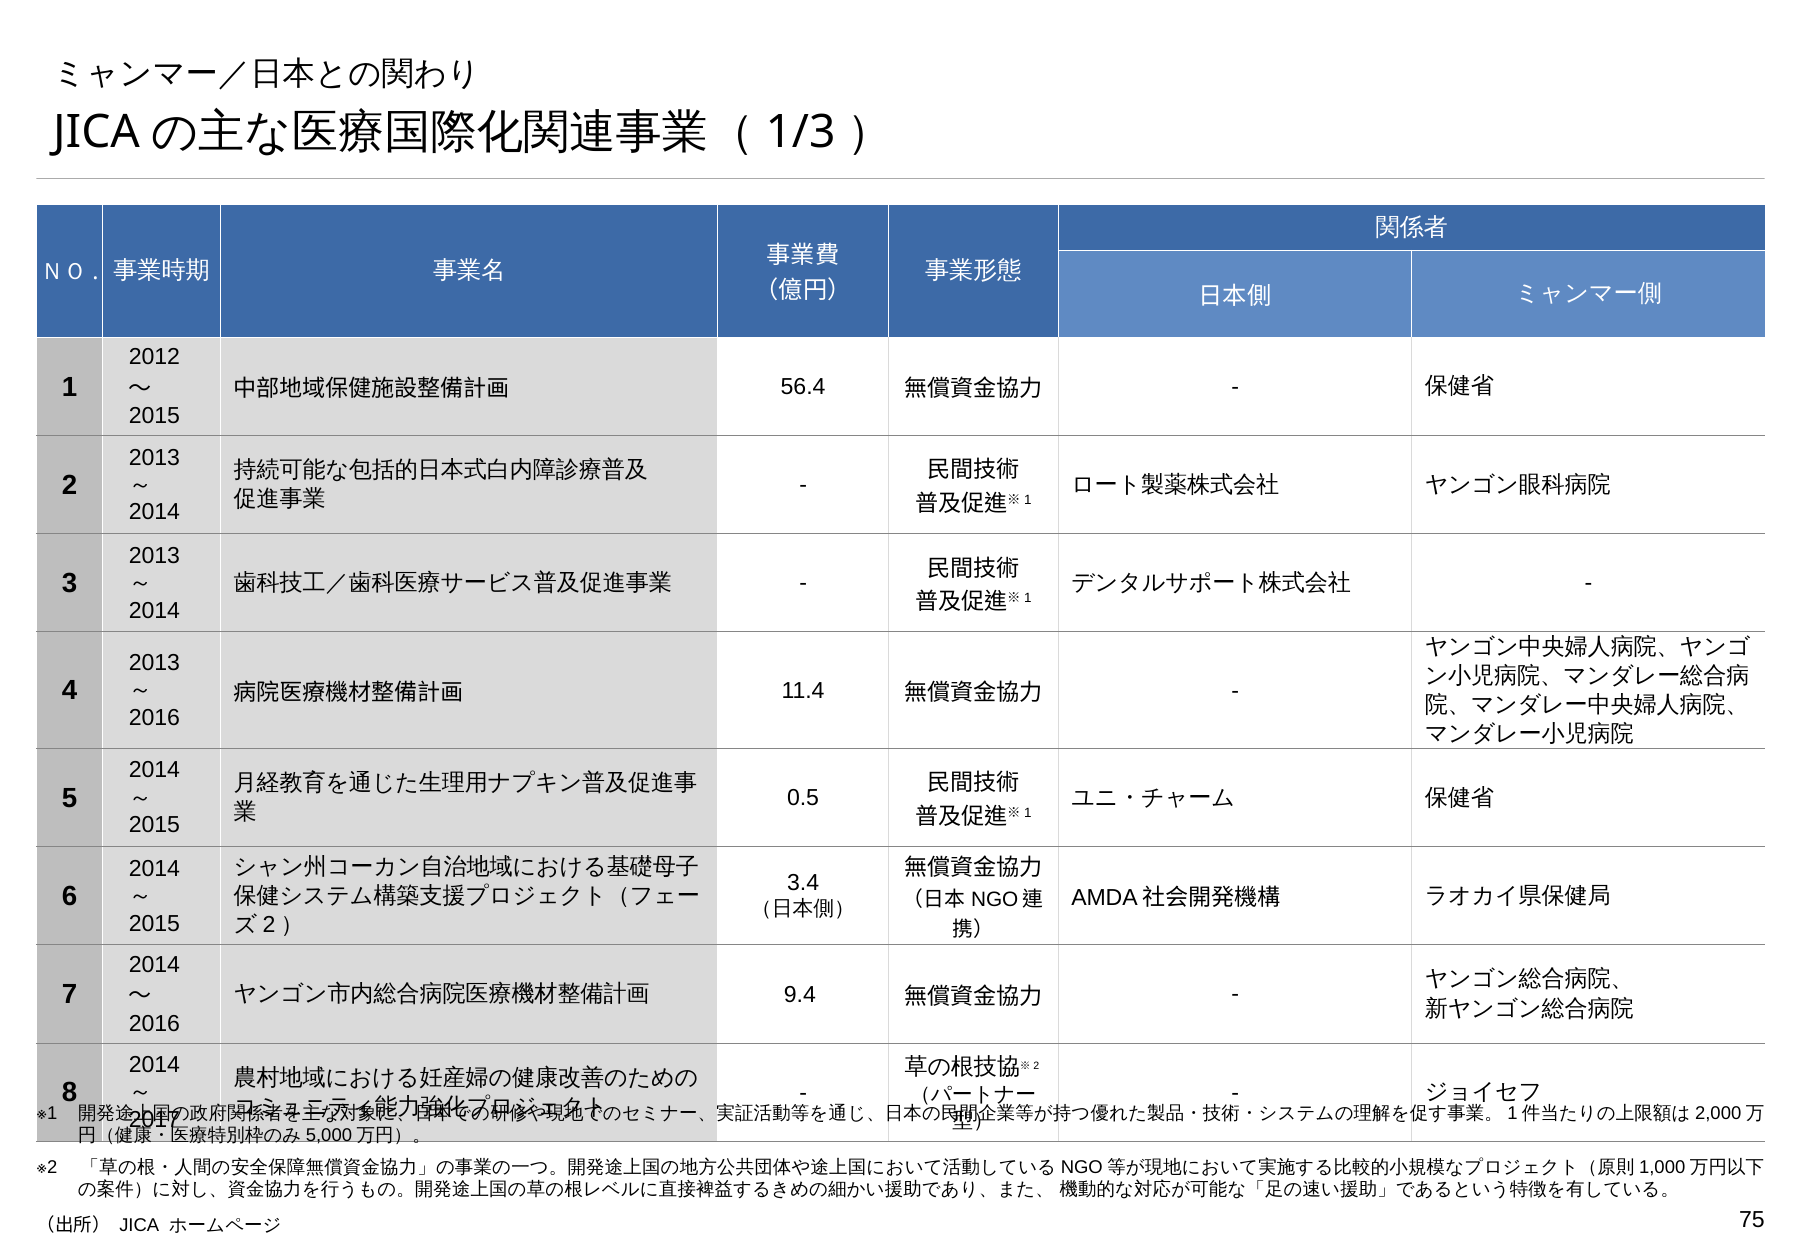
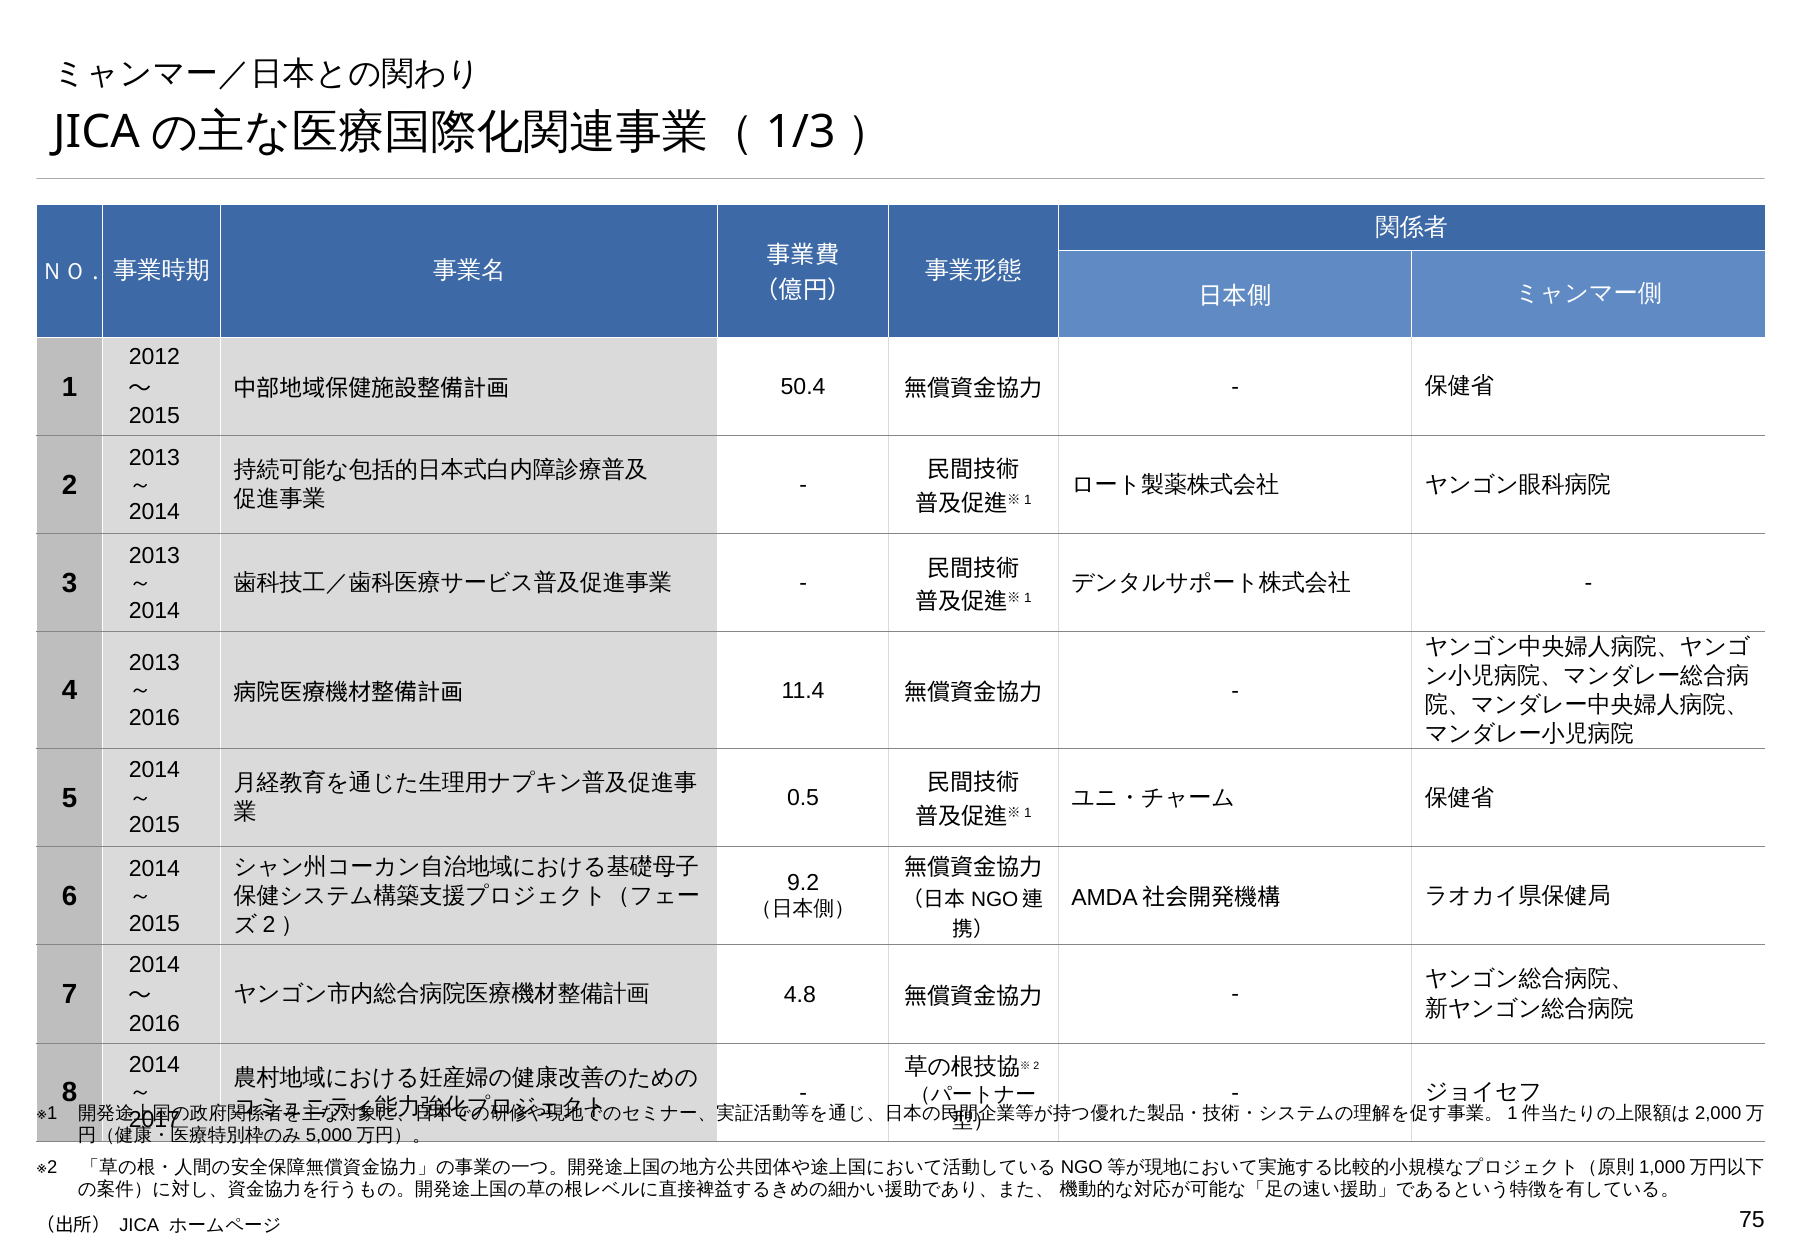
56.4: 56.4 -> 50.4
3.4: 3.4 -> 9.2
9.4: 9.4 -> 4.8
